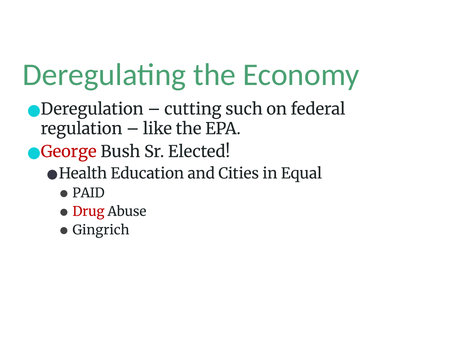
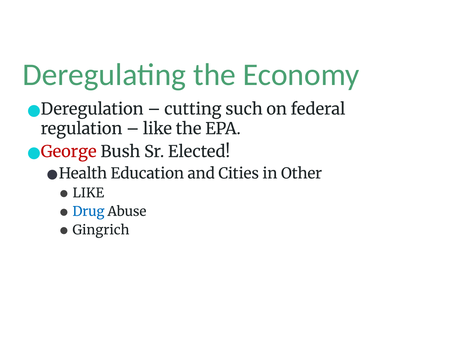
Equal: Equal -> Other
PAID at (88, 193): PAID -> LIKE
Drug colour: red -> blue
